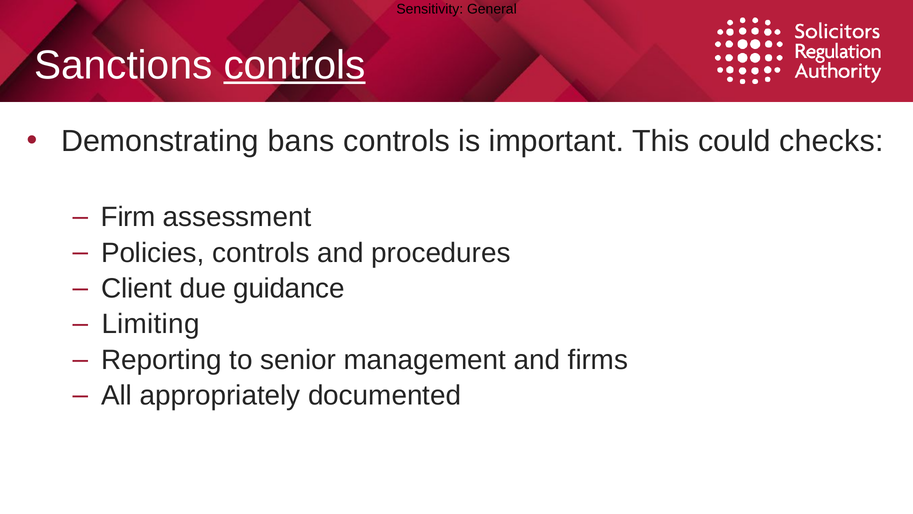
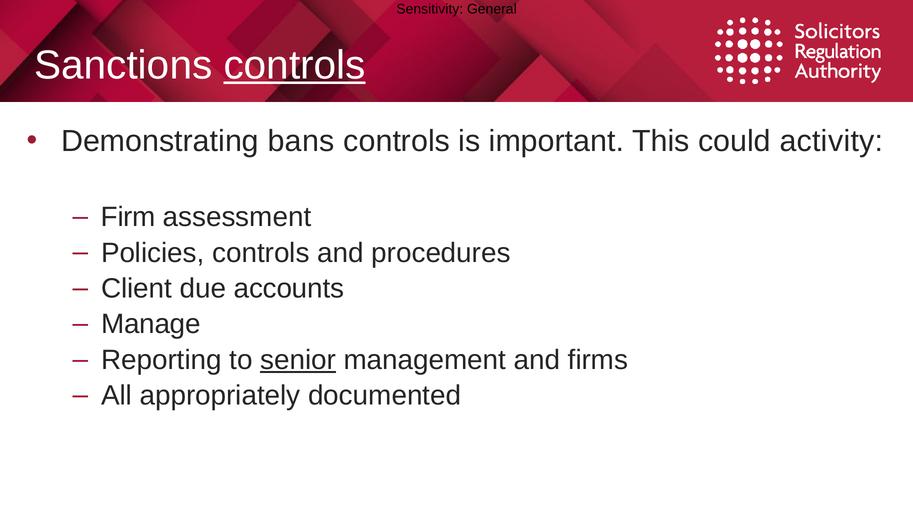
checks: checks -> activity
guidance: guidance -> accounts
Limiting: Limiting -> Manage
senior underline: none -> present
